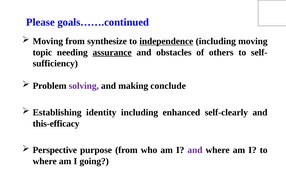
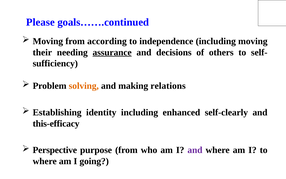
synthesize: synthesize -> according
independence underline: present -> none
topic: topic -> their
obstacles: obstacles -> decisions
solving colour: purple -> orange
conclude: conclude -> relations
